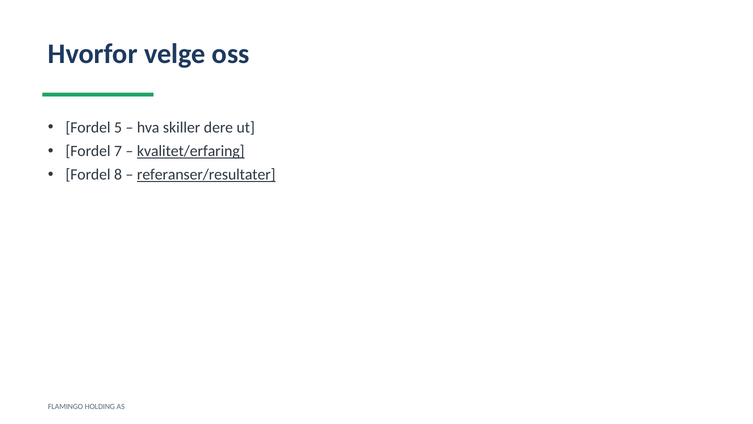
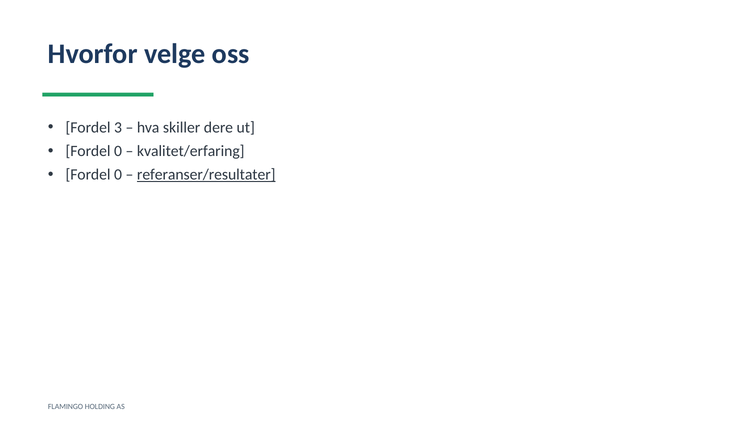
5: 5 -> 3
7 at (118, 151): 7 -> 0
kvalitet/erfaring underline: present -> none
8 at (118, 175): 8 -> 0
